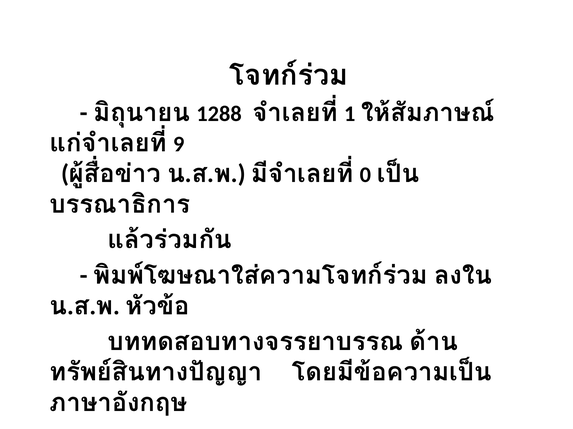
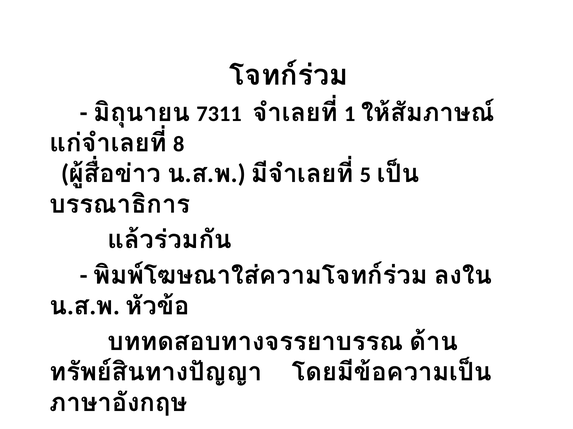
1288: 1288 -> 7311
9: 9 -> 8
0: 0 -> 5
